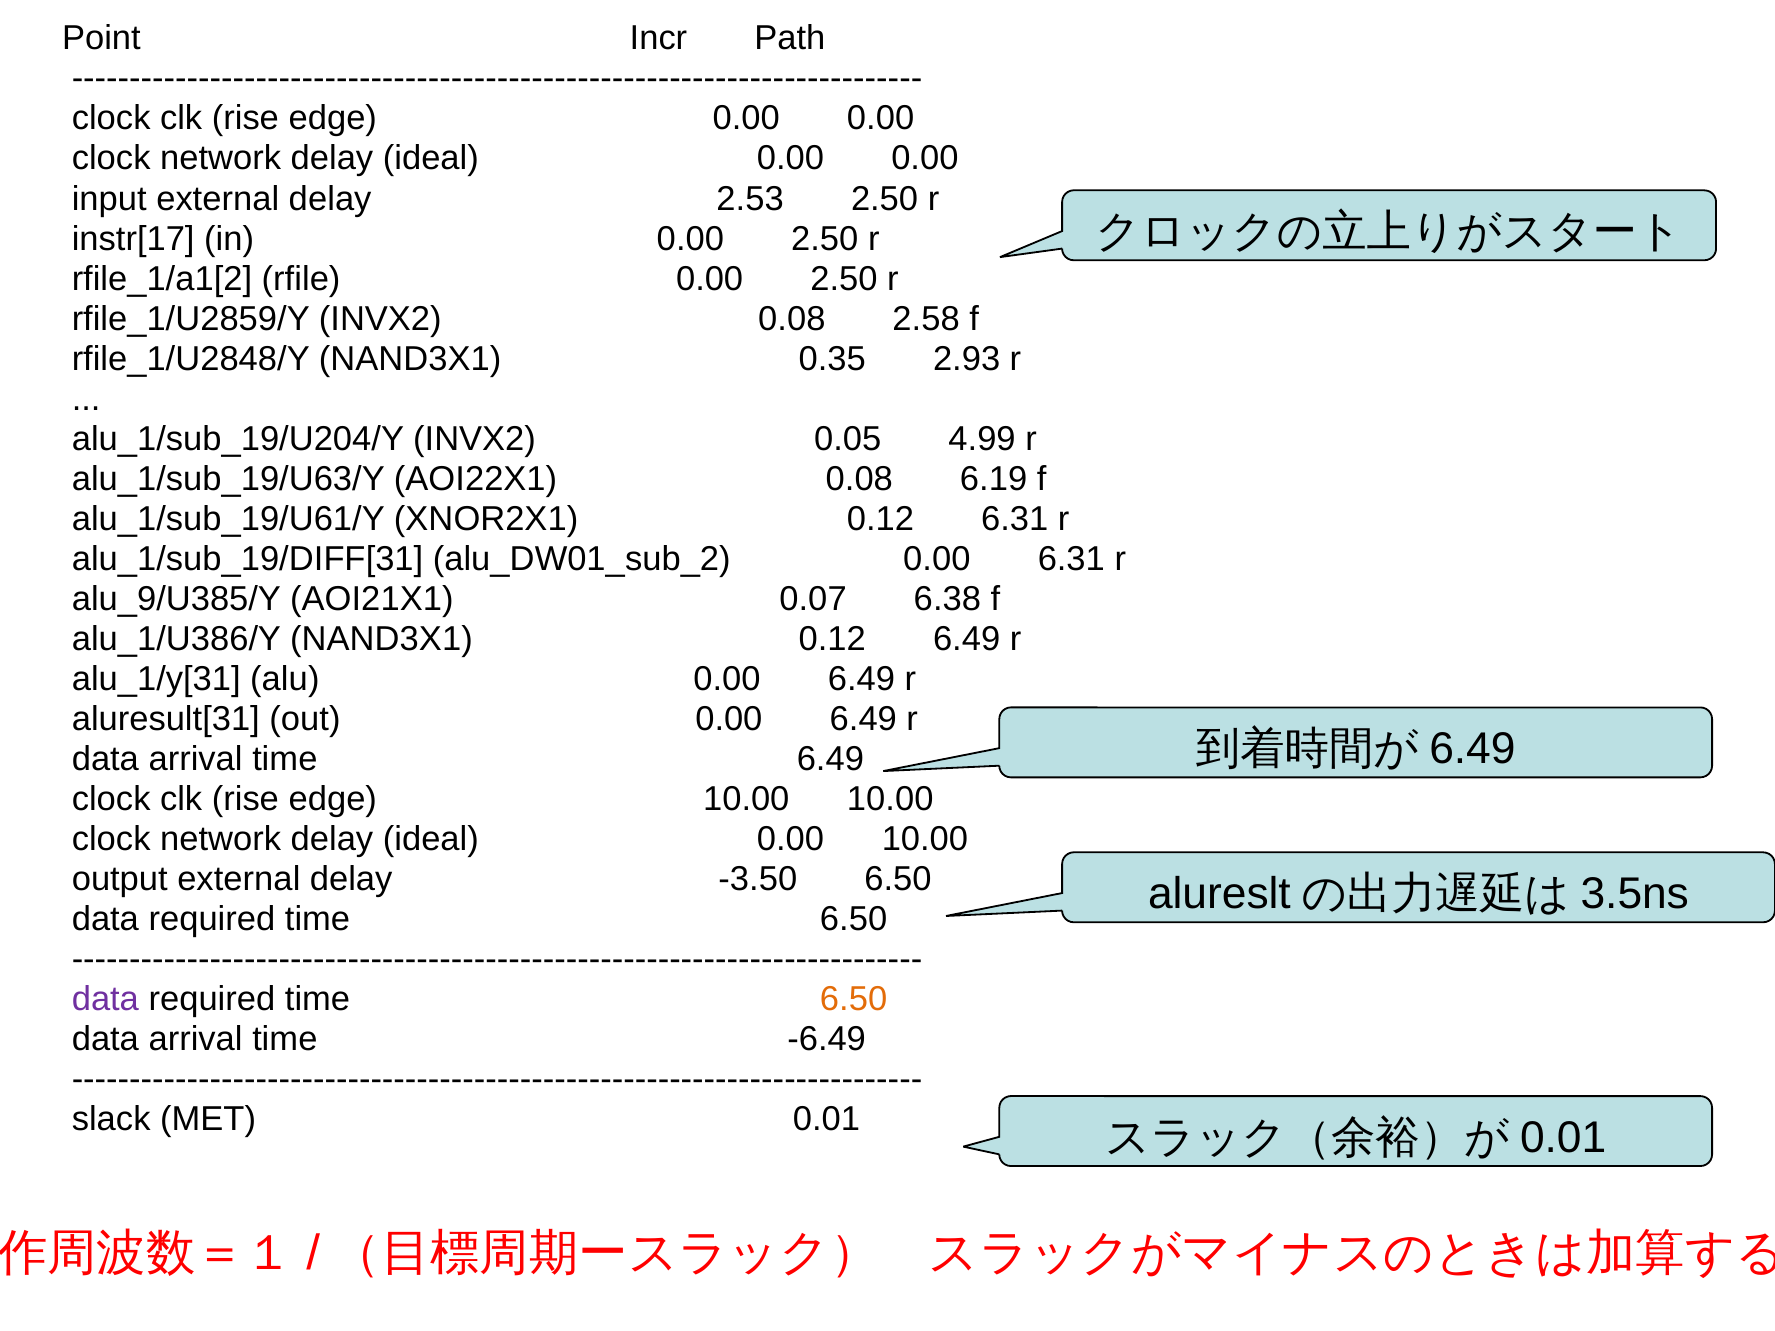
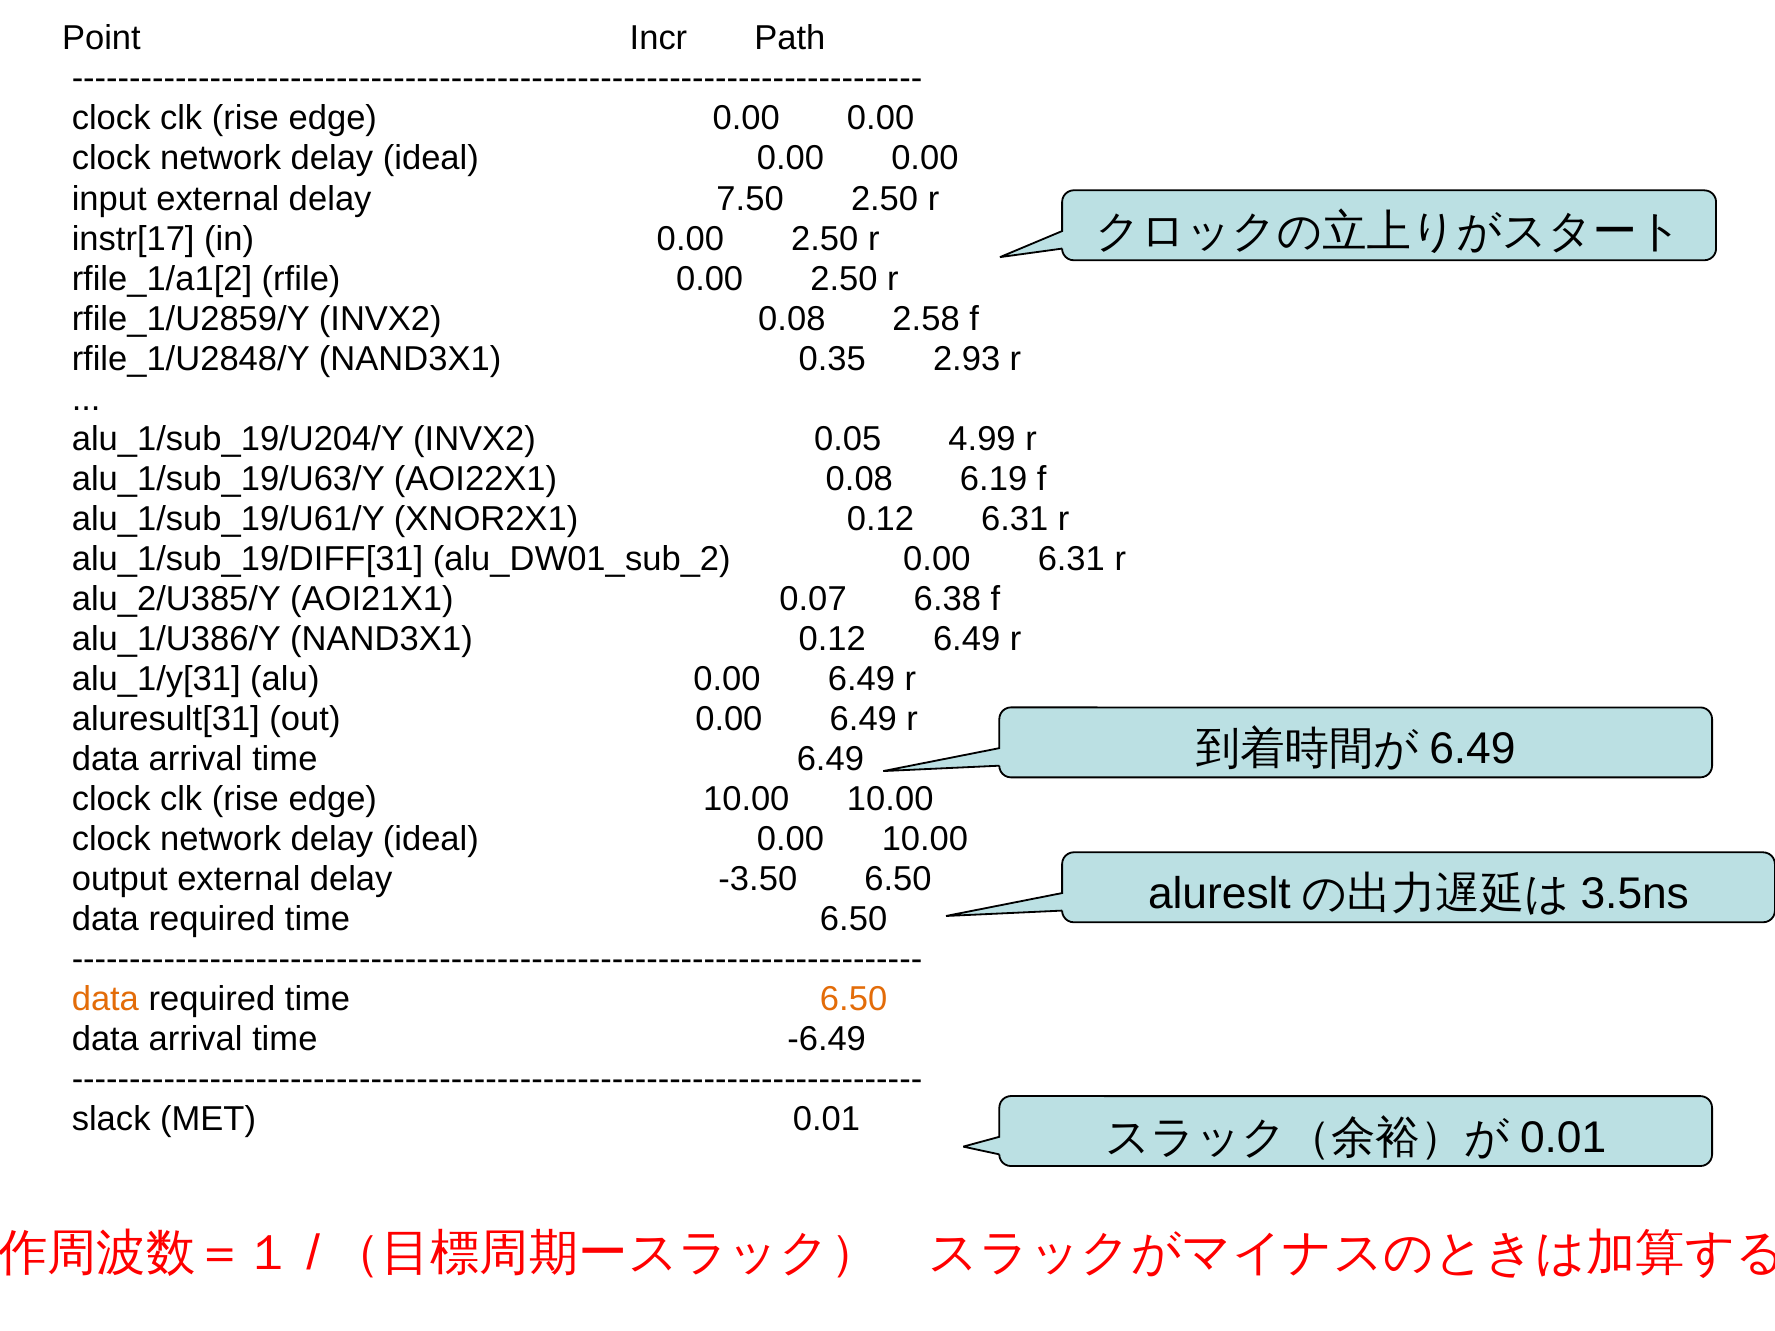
2.53: 2.53 -> 7.50
alu_9/U385/Y: alu_9/U385/Y -> alu_2/U385/Y
data at (105, 1000) colour: purple -> orange
